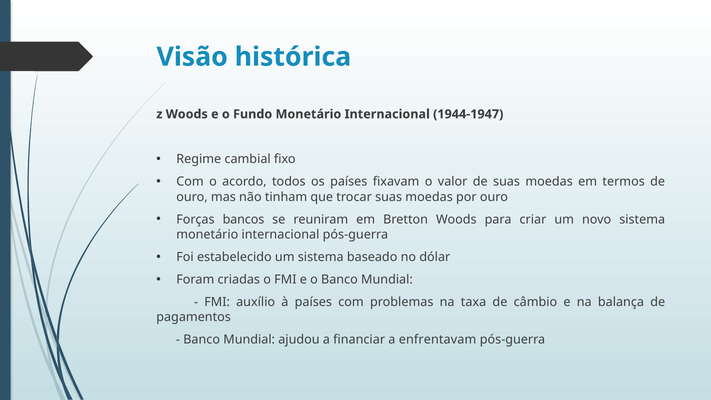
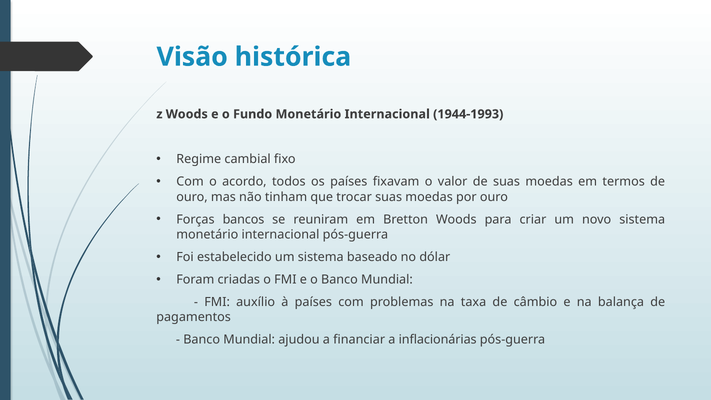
1944-1947: 1944-1947 -> 1944-1993
enfrentavam: enfrentavam -> inflacionárias
